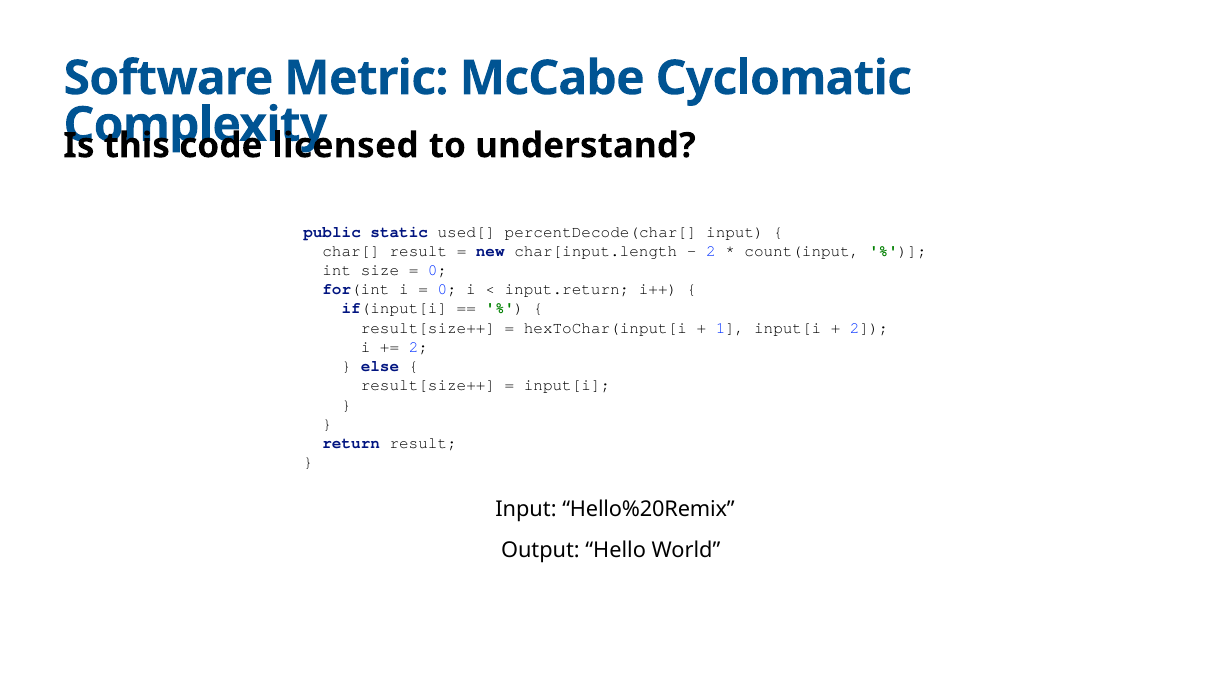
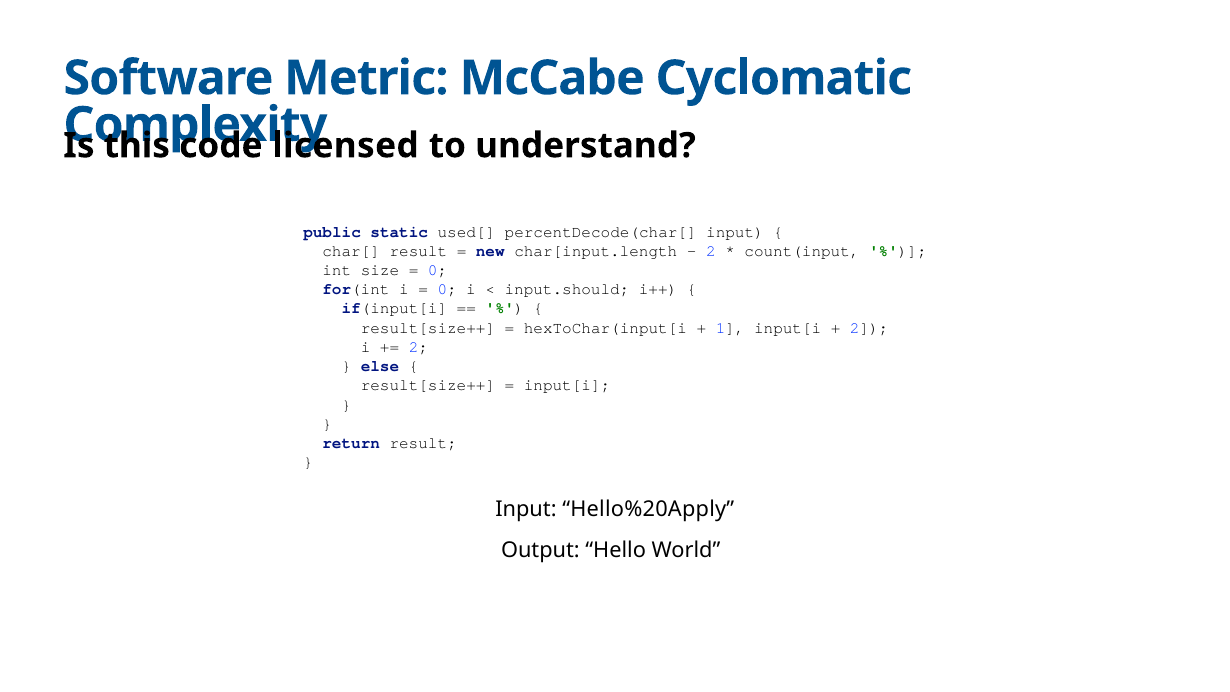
input.return: input.return -> input.should
Hello%20Remix: Hello%20Remix -> Hello%20Apply
